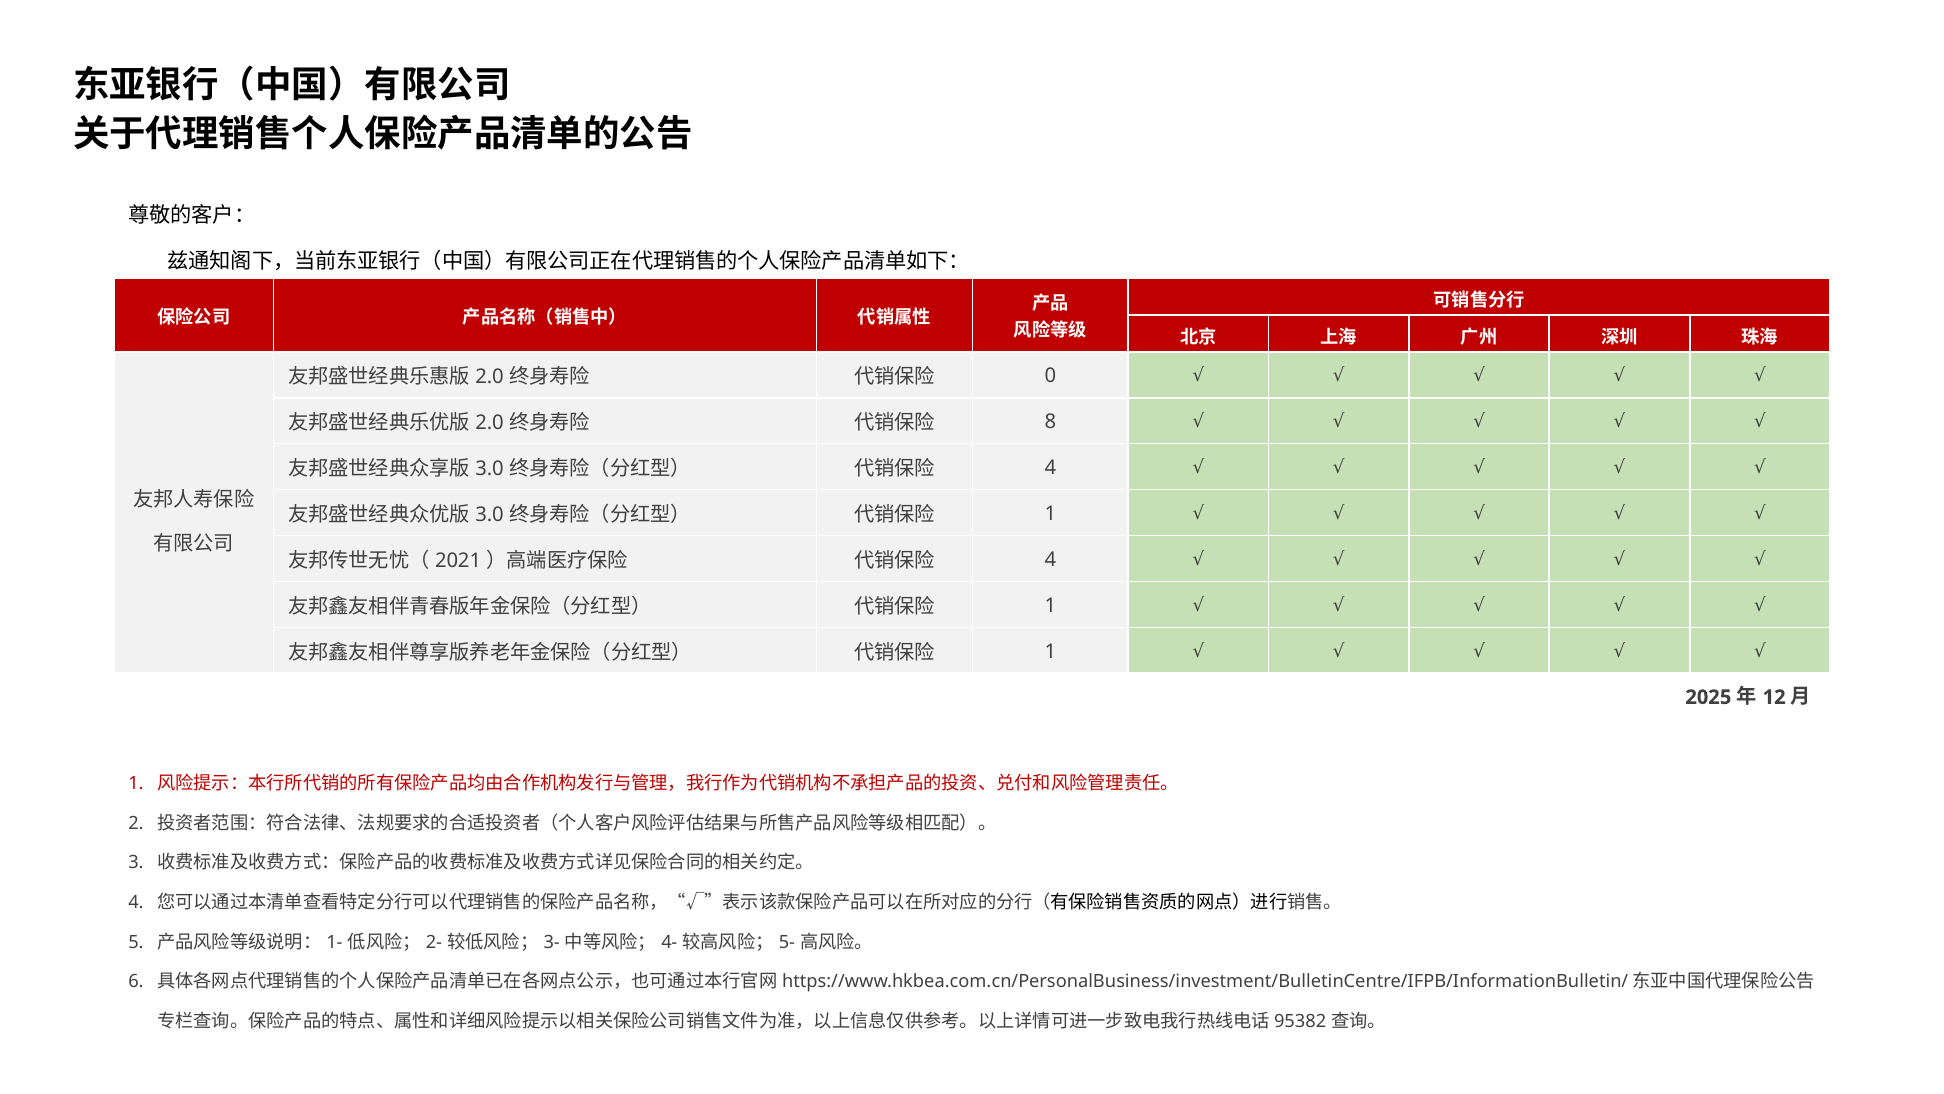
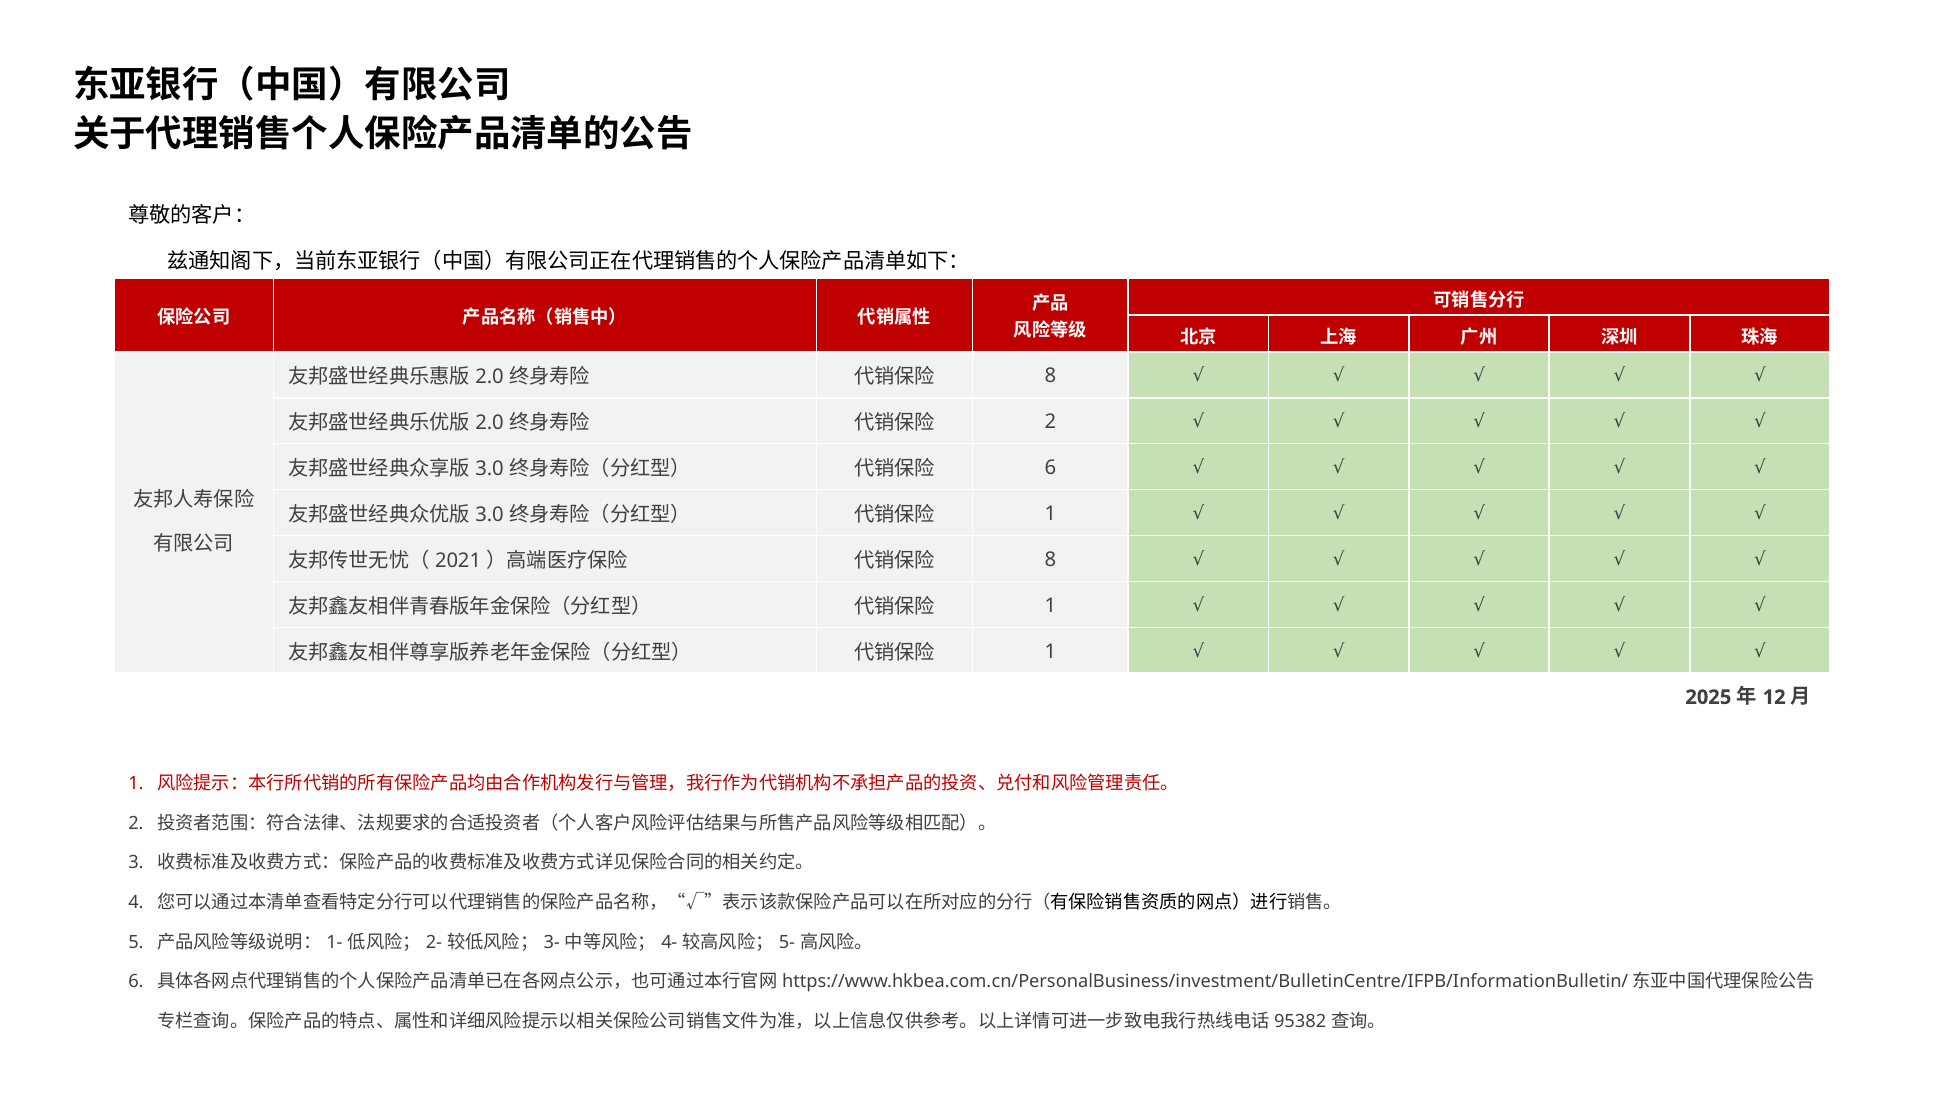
0 at (1050, 376): 0 -> 8
8 at (1050, 422): 8 -> 2
4 at (1050, 468): 4 -> 6
4 at (1050, 559): 4 -> 8
